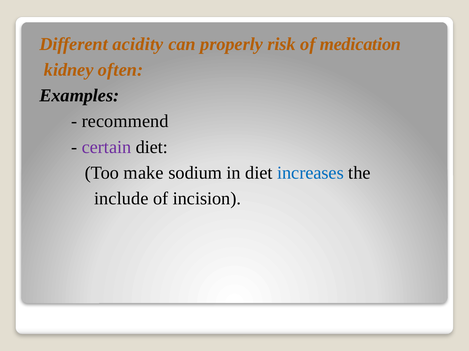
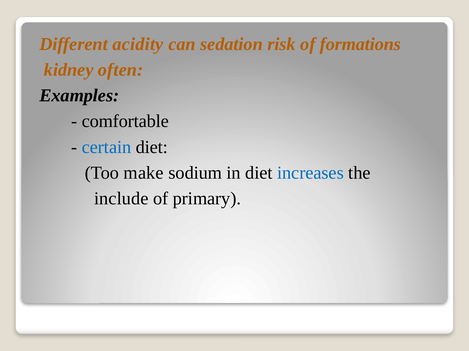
properly: properly -> sedation
medication: medication -> formations
recommend: recommend -> comfortable
certain colour: purple -> blue
incision: incision -> primary
